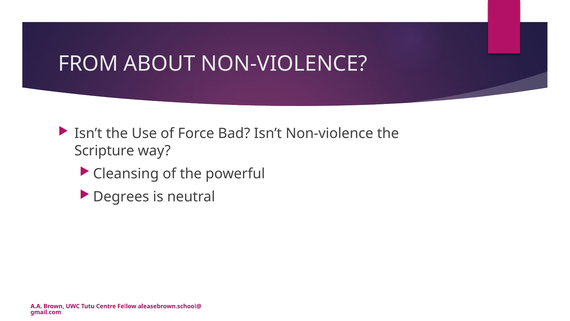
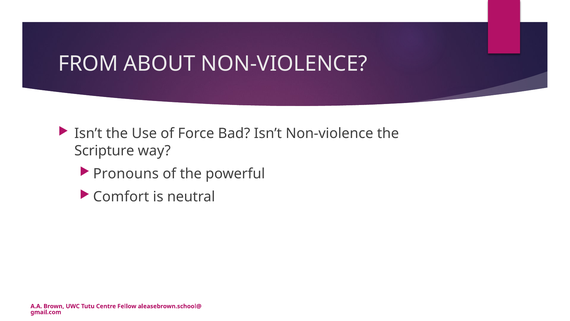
Cleansing: Cleansing -> Pronouns
Degrees: Degrees -> Comfort
